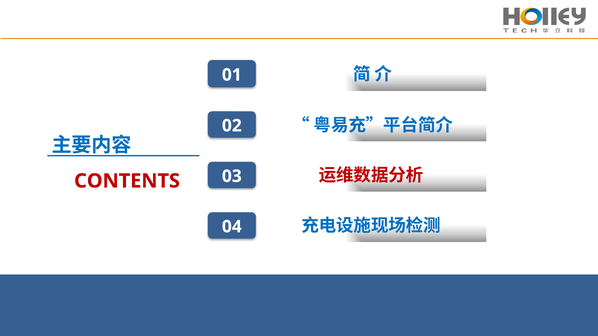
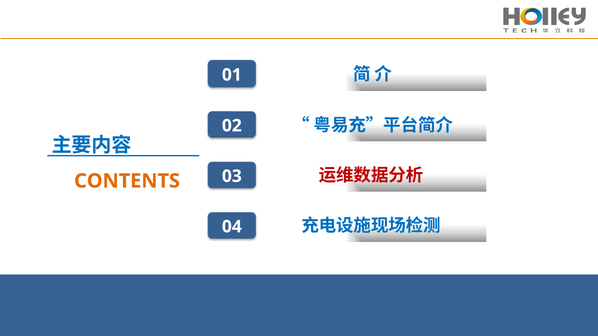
CONTENTS colour: red -> orange
